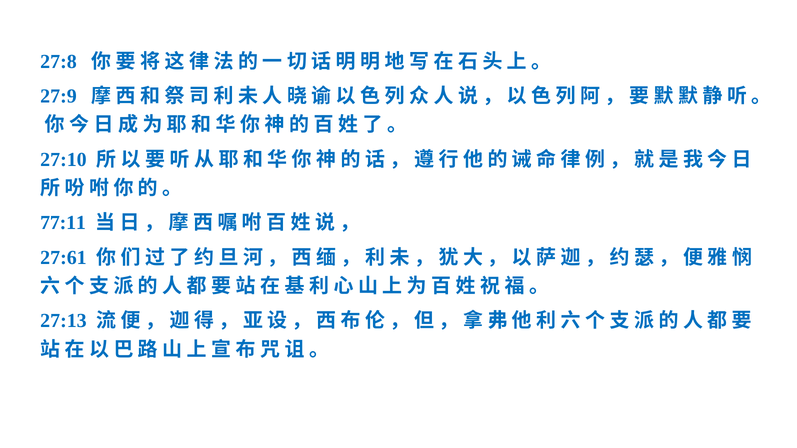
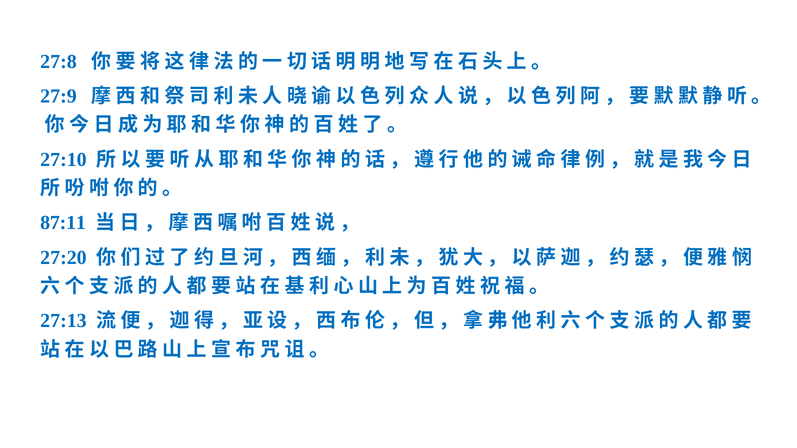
77:11: 77:11 -> 87:11
27:61: 27:61 -> 27:20
